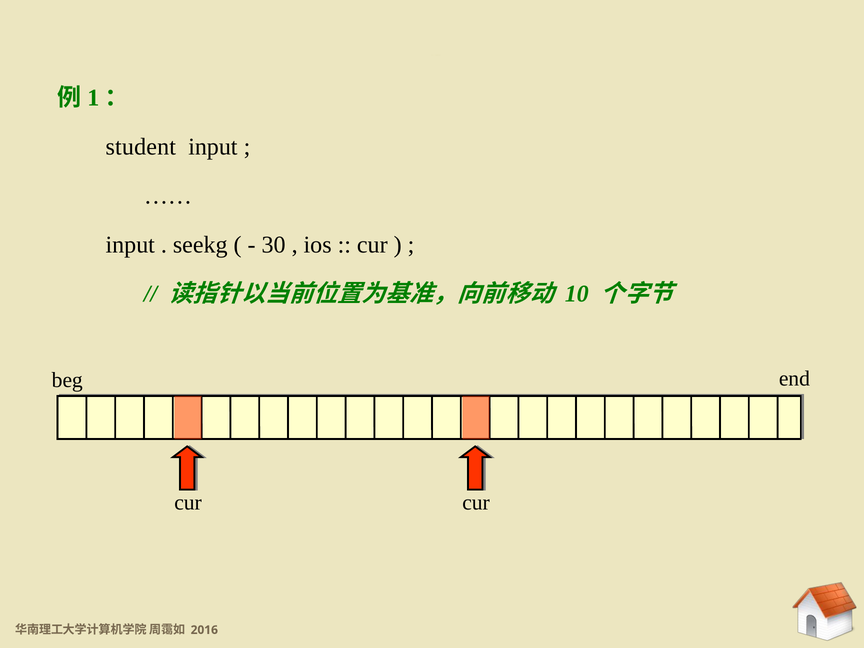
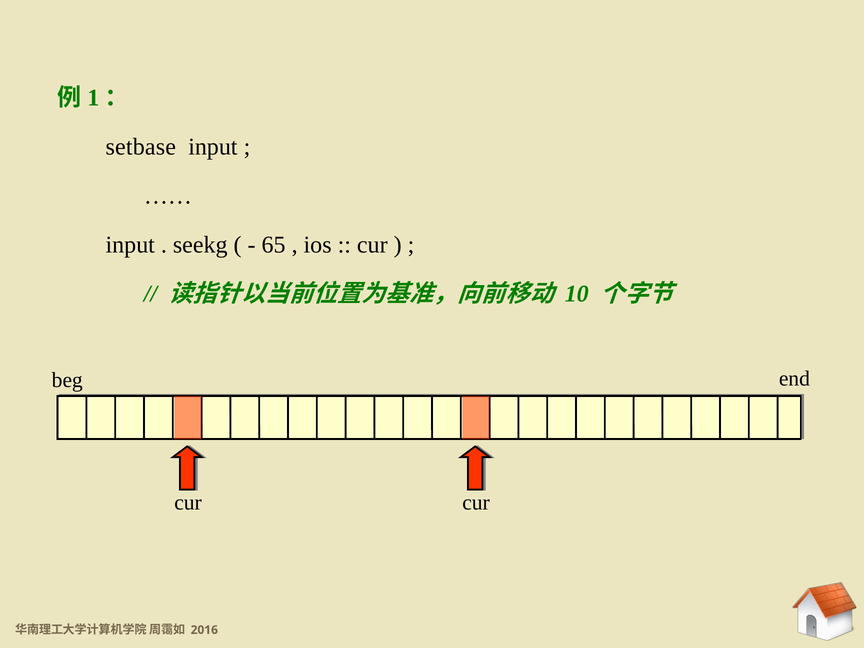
student: student -> setbase
30: 30 -> 65
